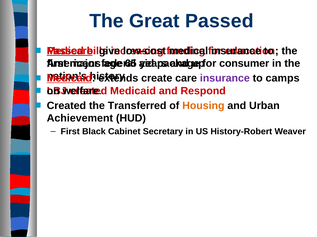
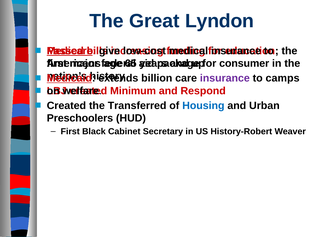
Great Passed: Passed -> Lyndon
create: create -> billion
Medicaid at (133, 91): Medicaid -> Minimum
Housing colour: orange -> blue
Achievement: Achievement -> Preschoolers
